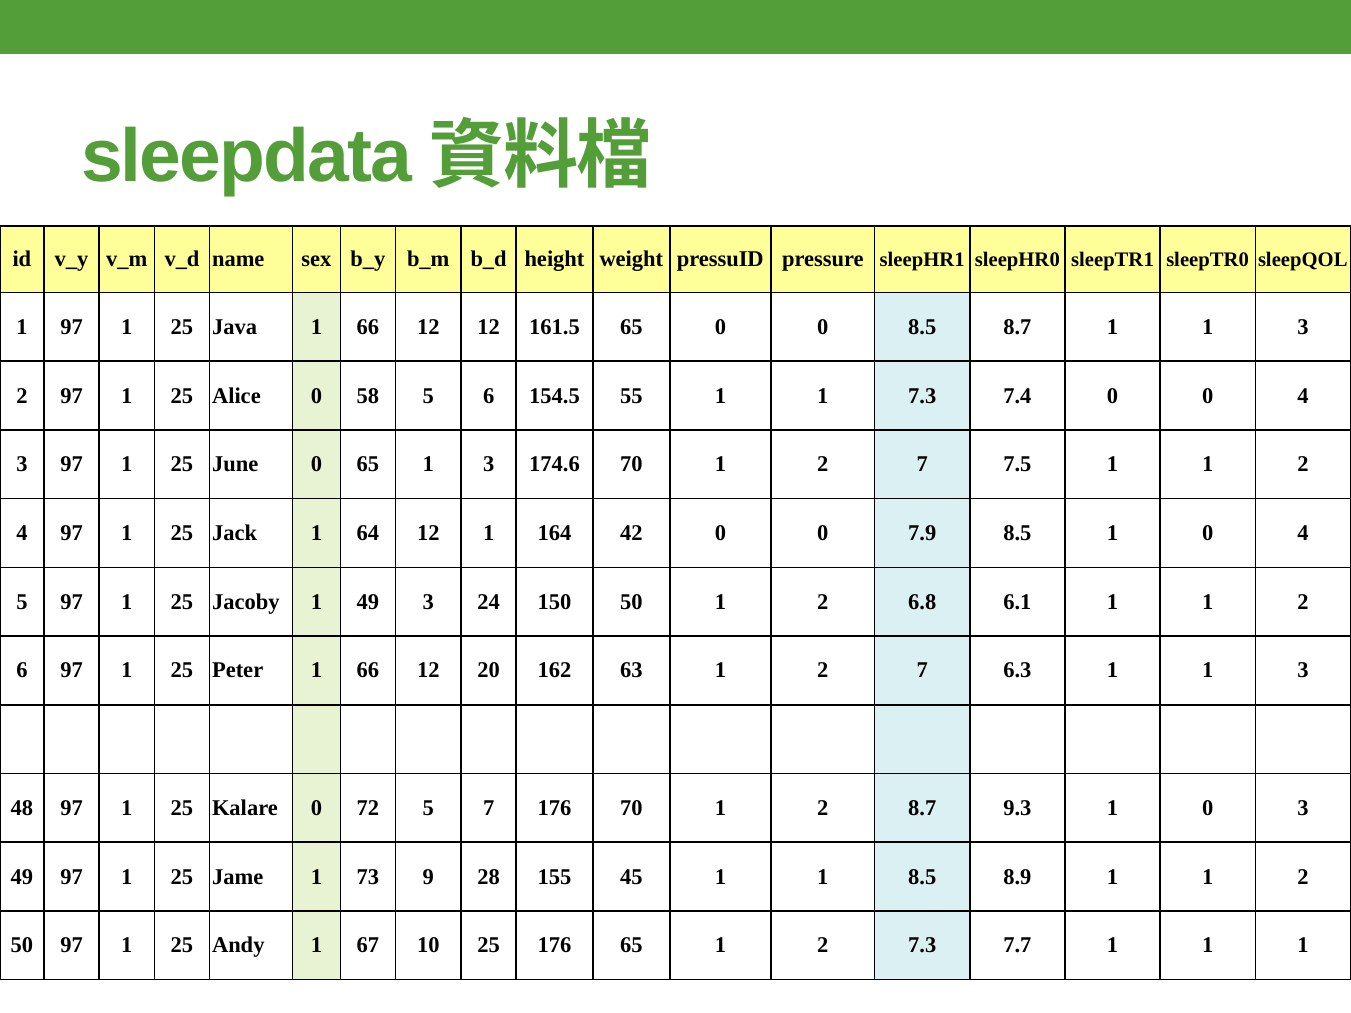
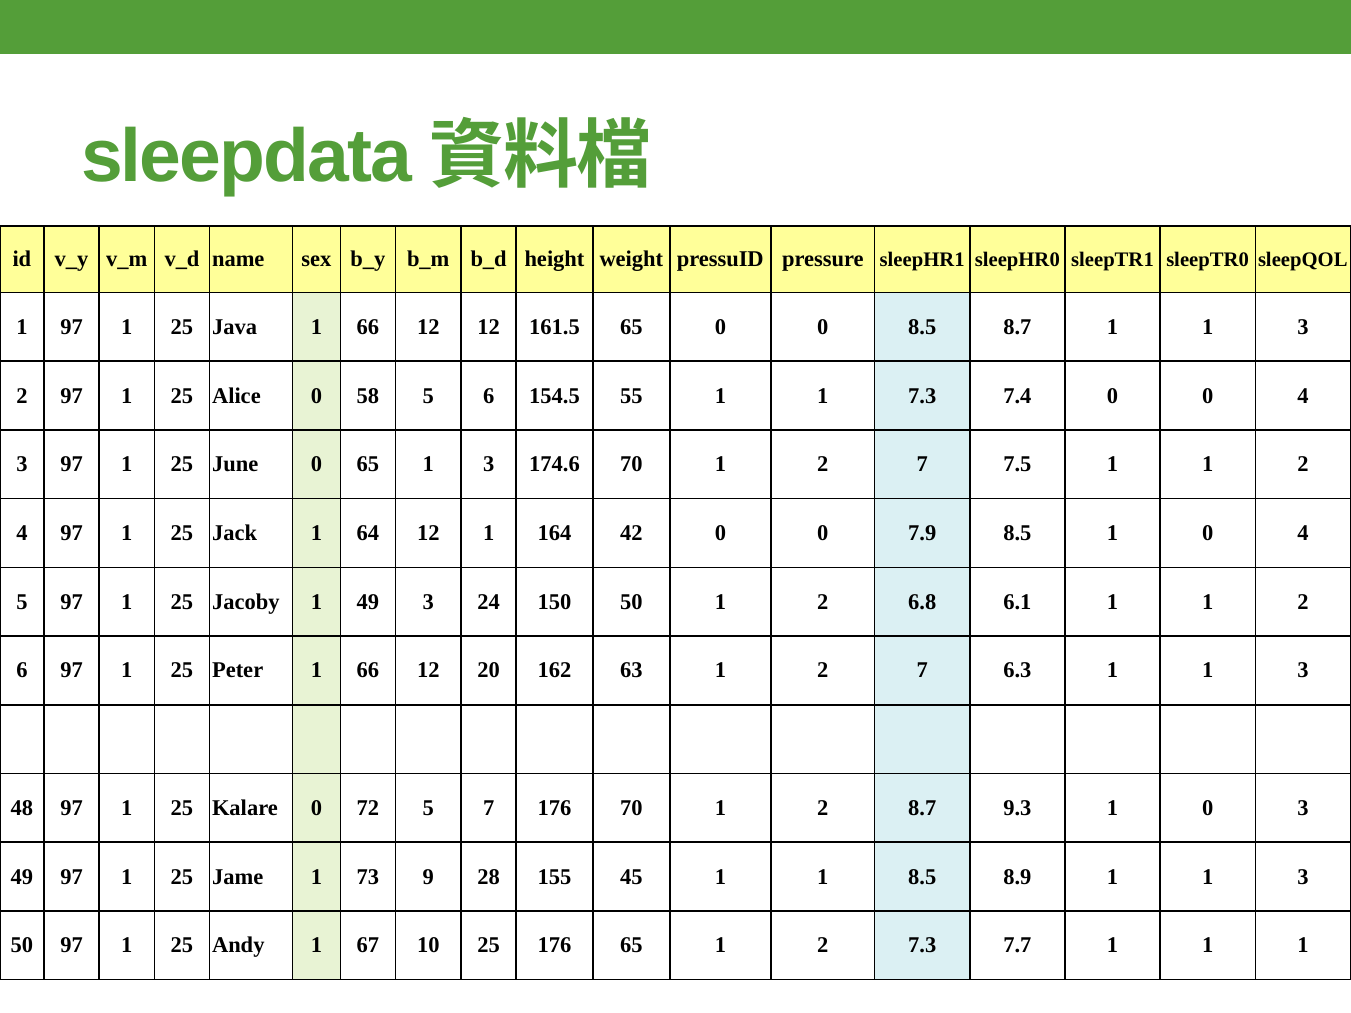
8.9 1 1 2: 2 -> 3
